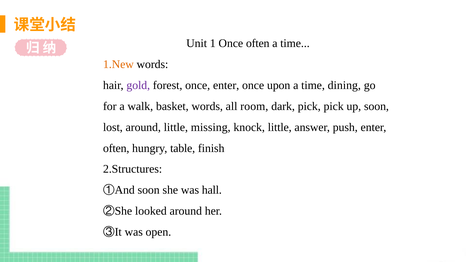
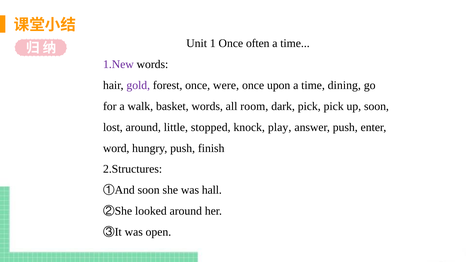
1.New colour: orange -> purple
once enter: enter -> were
missing: missing -> stopped
knock little: little -> play
often at (116, 148): often -> word
hungry table: table -> push
